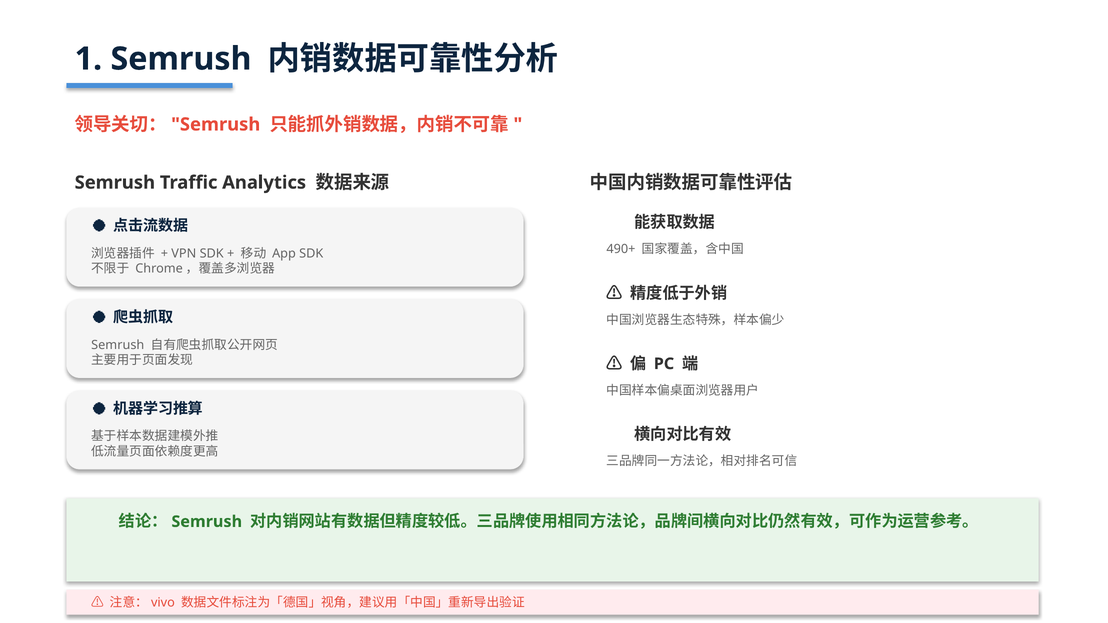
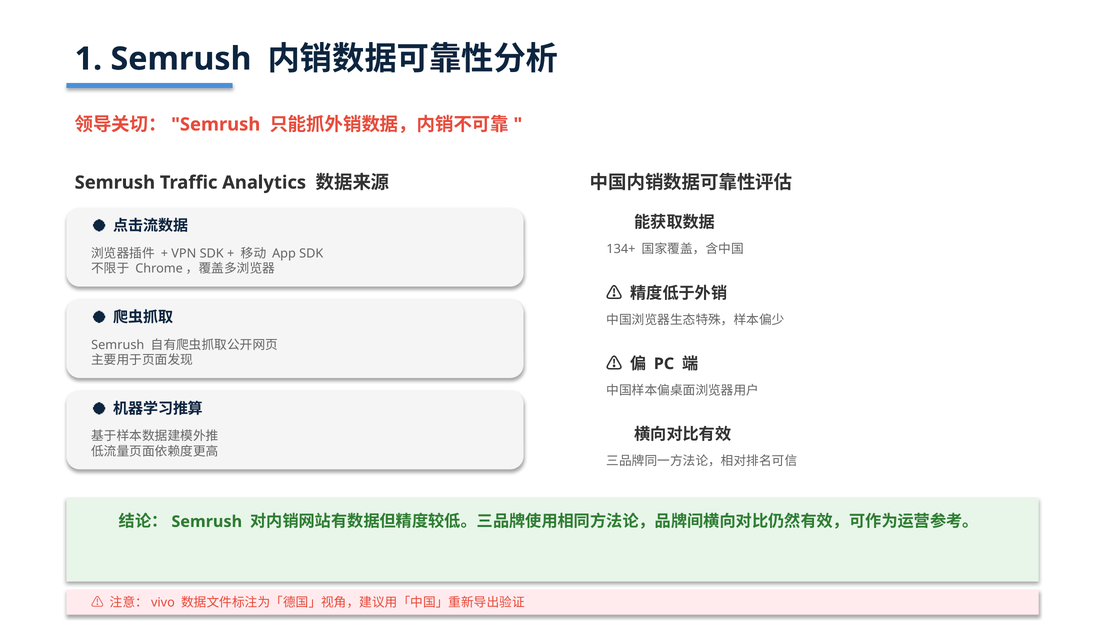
490+: 490+ -> 134+
